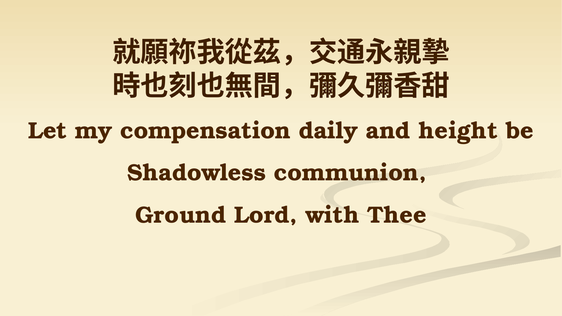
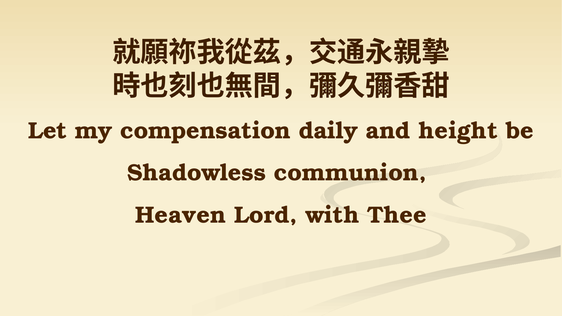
Ground: Ground -> Heaven
